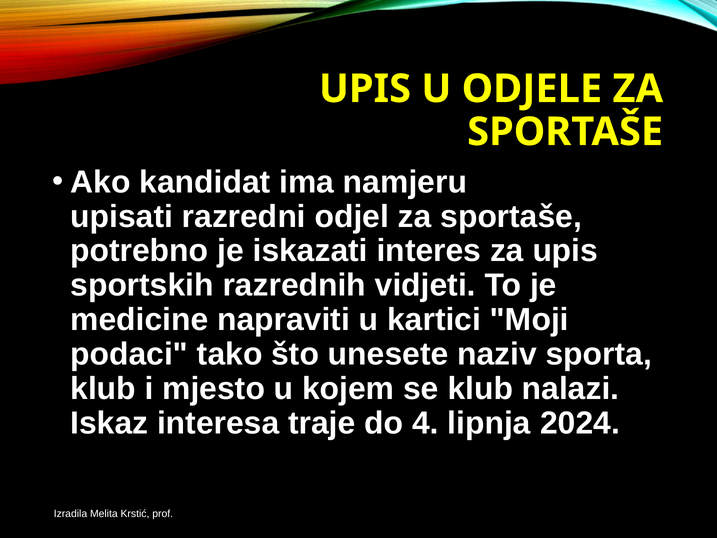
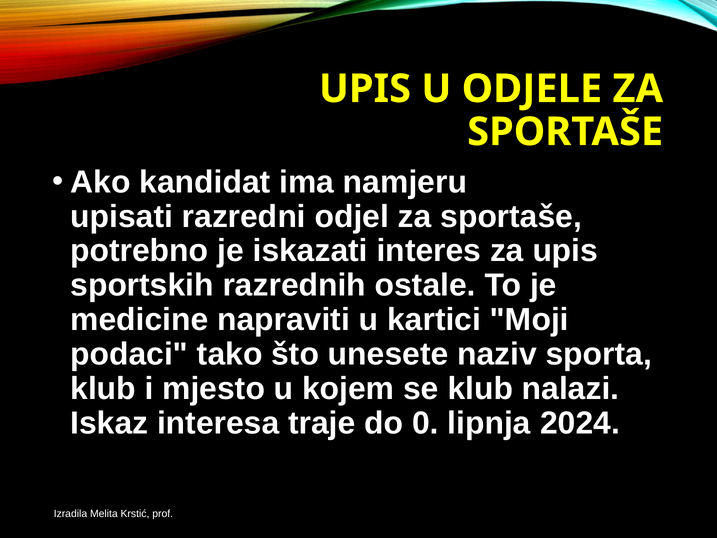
vidjeti: vidjeti -> ostale
4: 4 -> 0
